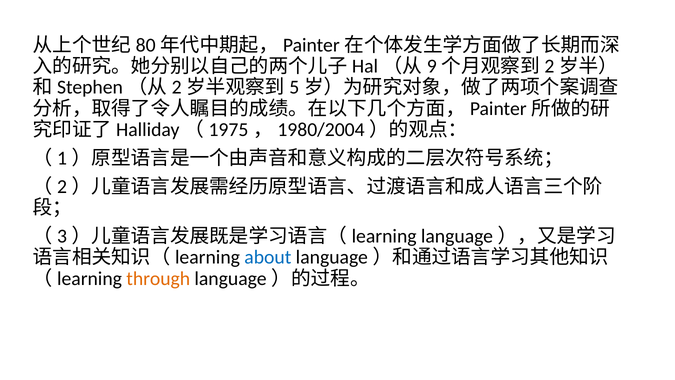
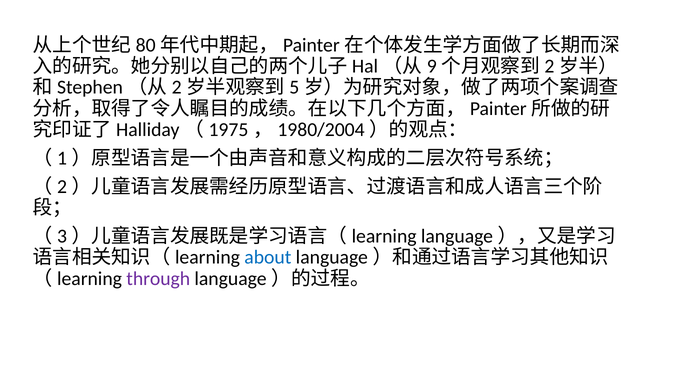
through colour: orange -> purple
